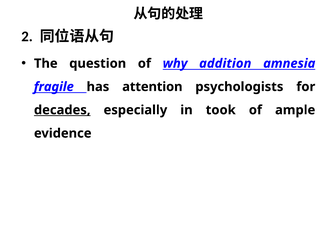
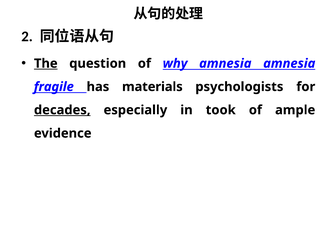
The underline: none -> present
why addition: addition -> amnesia
attention: attention -> materials
